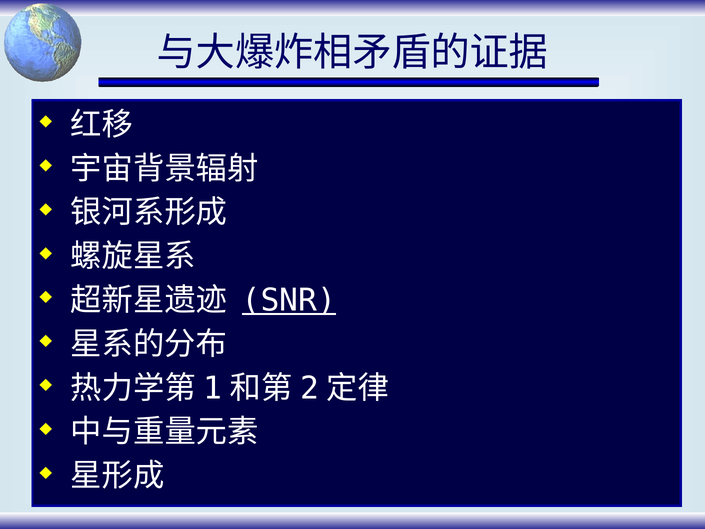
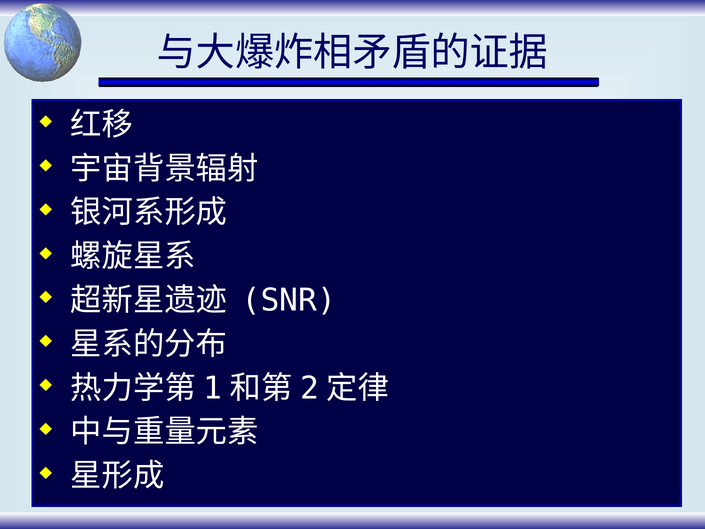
SNR underline: present -> none
